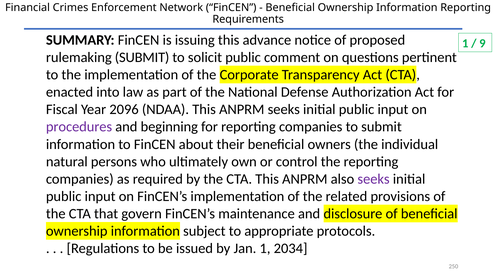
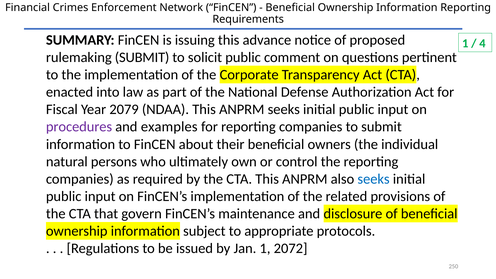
9: 9 -> 4
2096: 2096 -> 2079
beginning: beginning -> examples
seeks at (374, 179) colour: purple -> blue
2034: 2034 -> 2072
